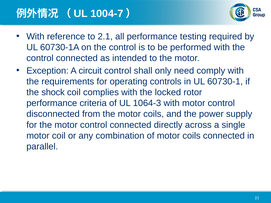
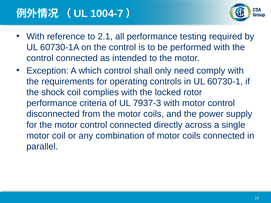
circuit: circuit -> which
1064-3: 1064-3 -> 7937-3
